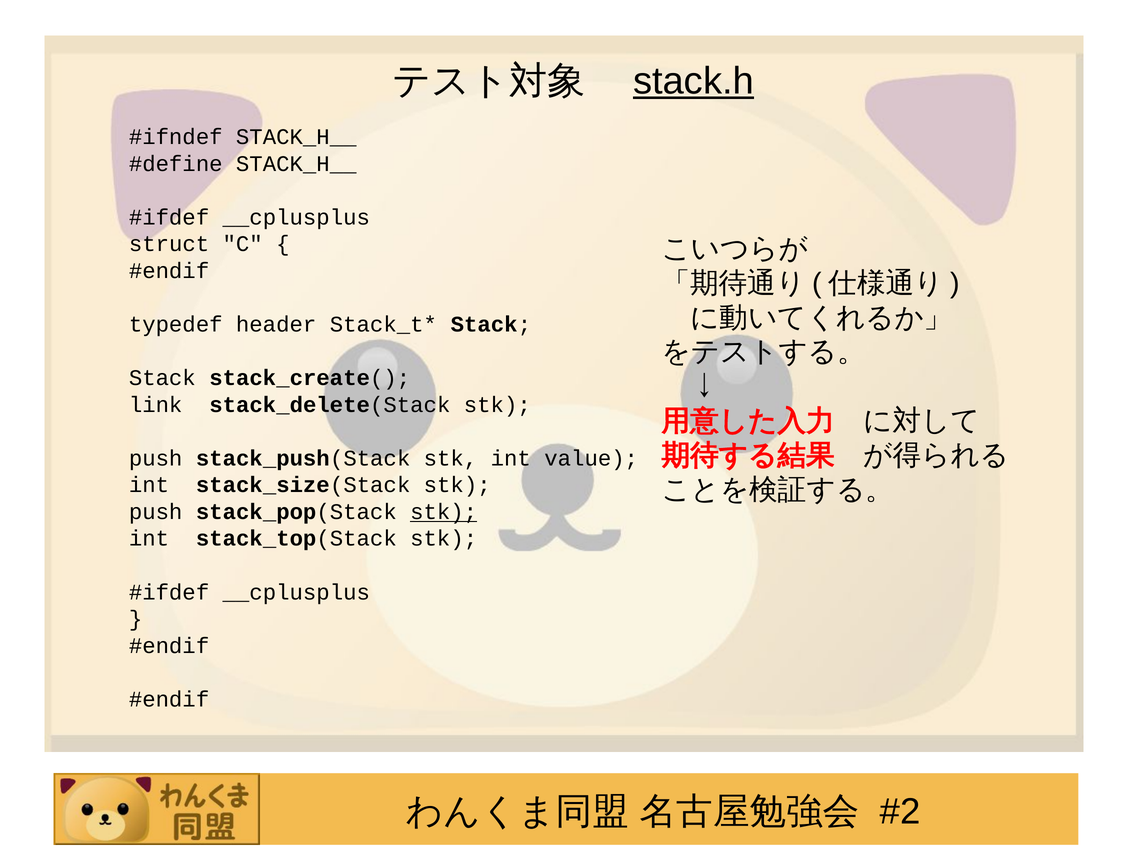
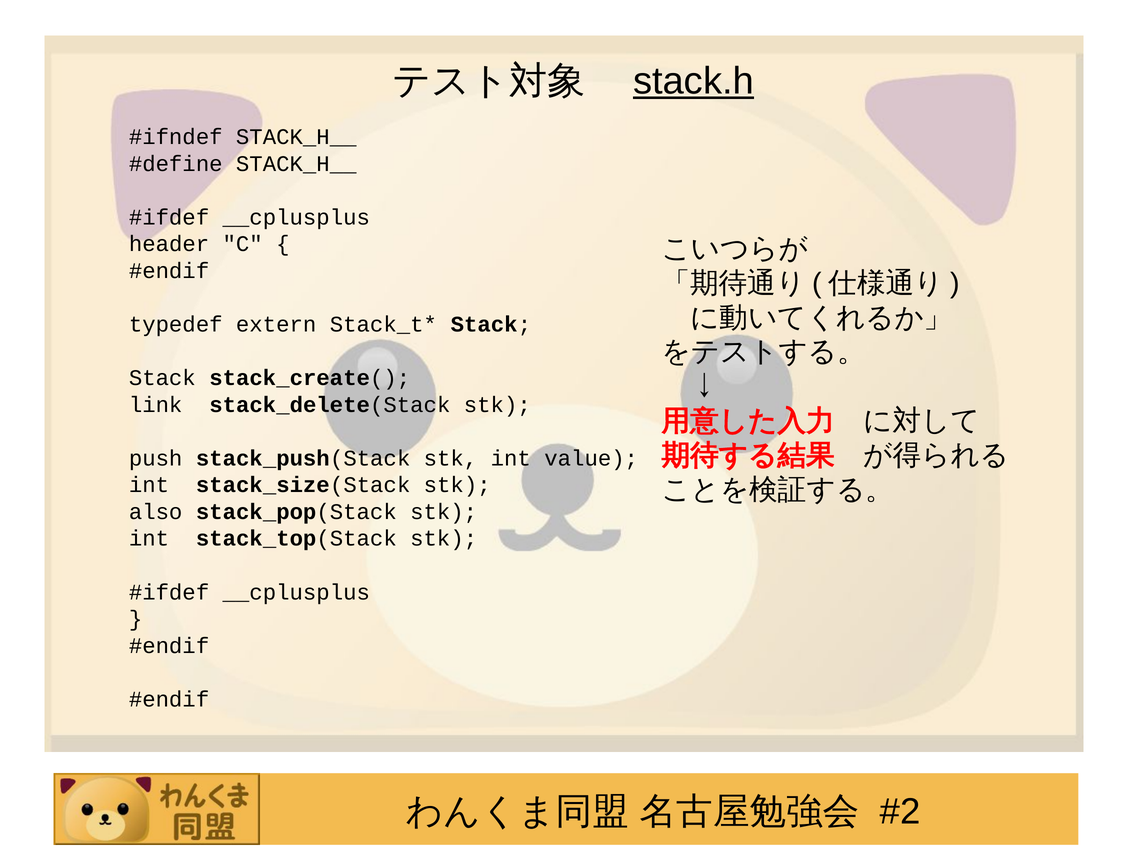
struct: struct -> header
header: header -> extern
push at (156, 512): push -> also
stk at (444, 512) underline: present -> none
